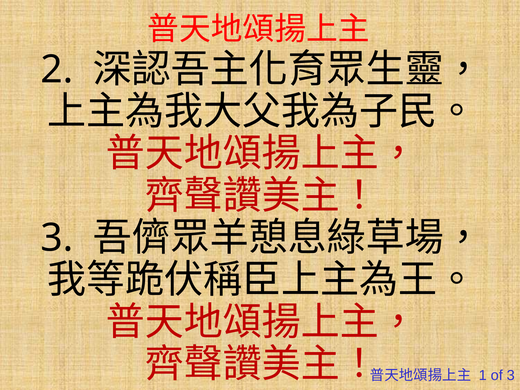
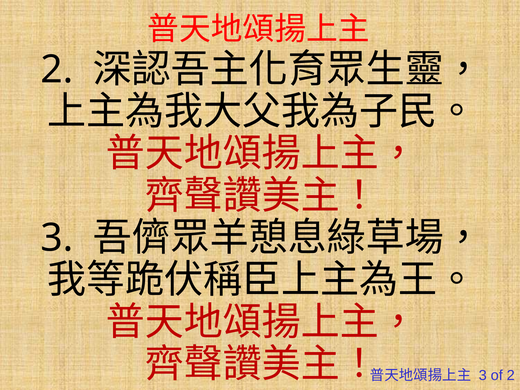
1 at (483, 375): 1 -> 3
of 3: 3 -> 2
